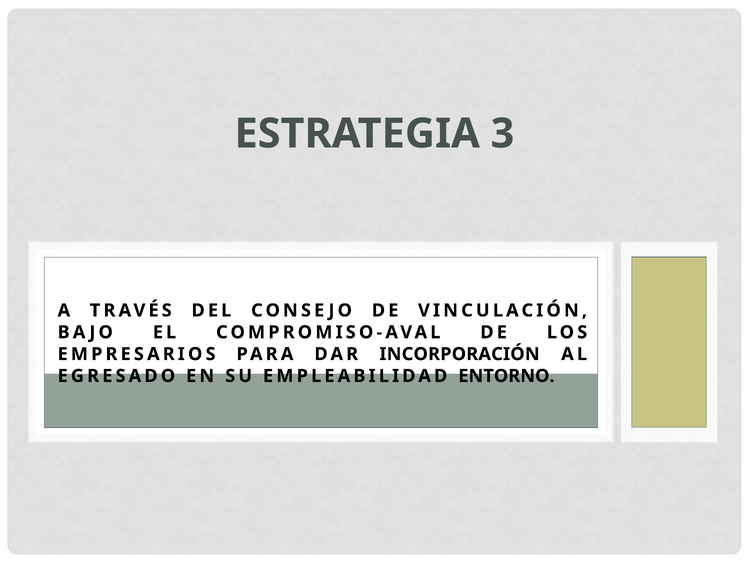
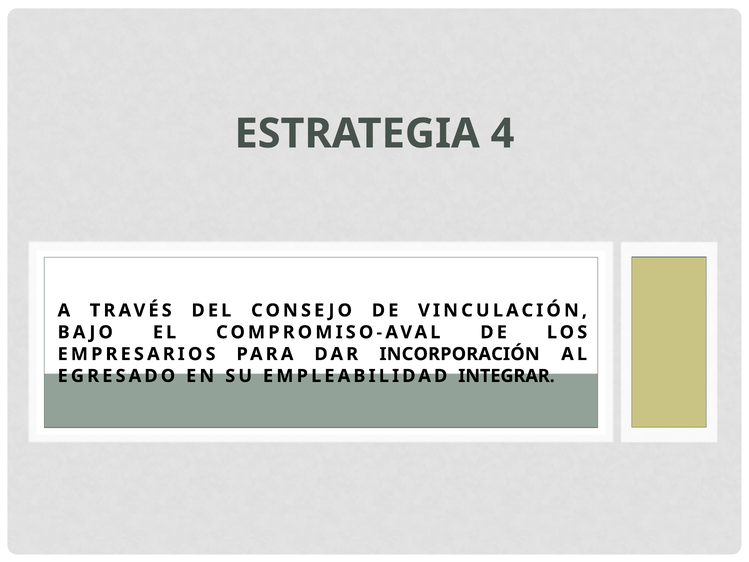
3: 3 -> 4
ENTORNO: ENTORNO -> INTEGRAR
